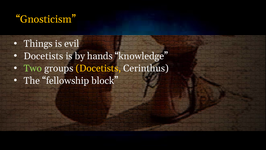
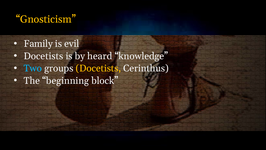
Things: Things -> Family
hands: hands -> heard
Two colour: light green -> light blue
fellowship: fellowship -> beginning
